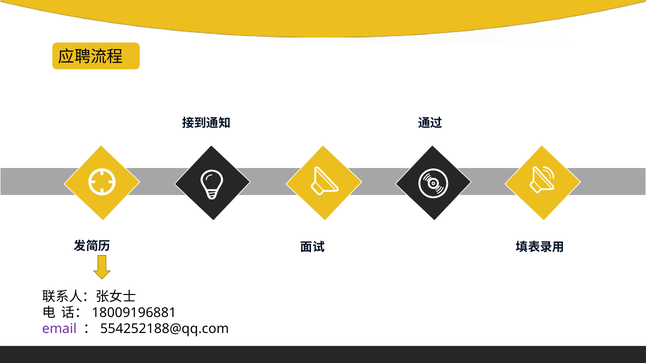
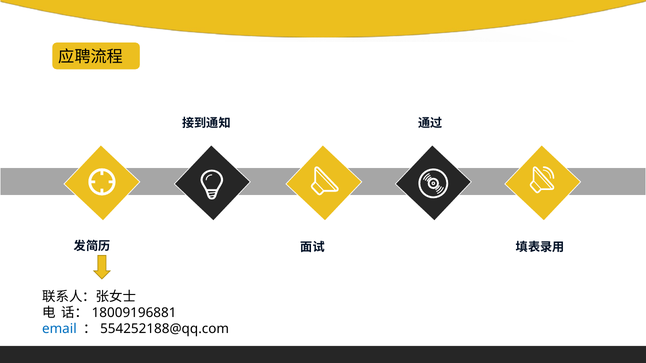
email colour: purple -> blue
